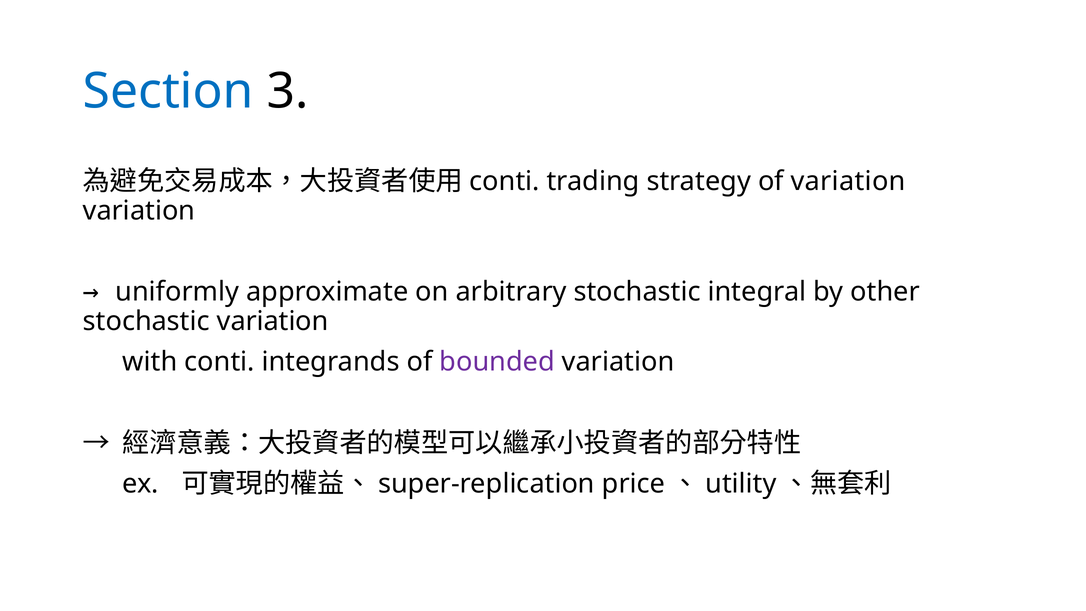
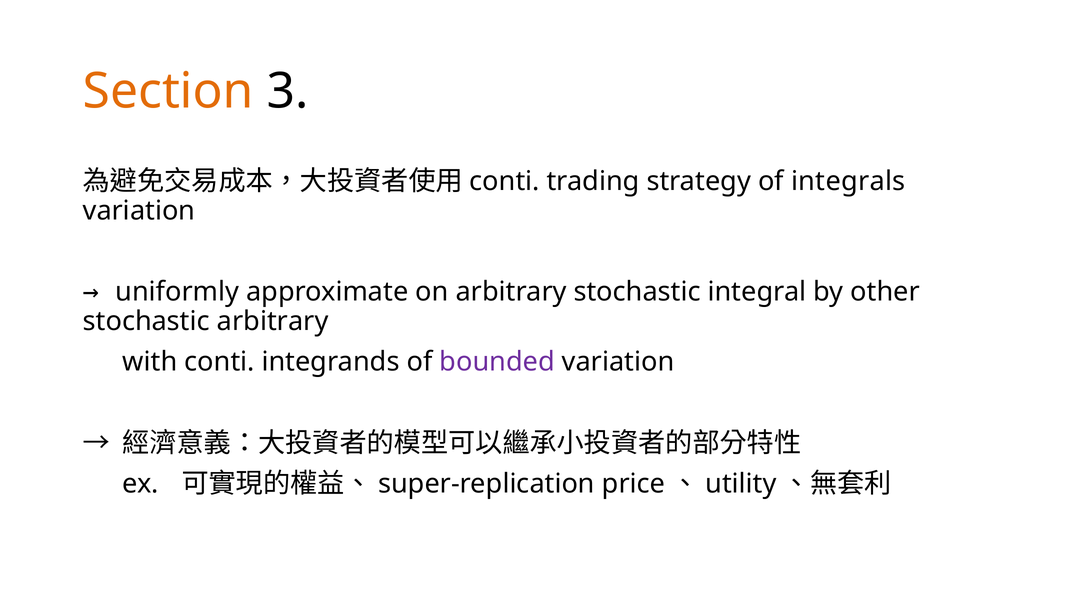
Section colour: blue -> orange
of variation: variation -> integrals
stochastic variation: variation -> arbitrary
